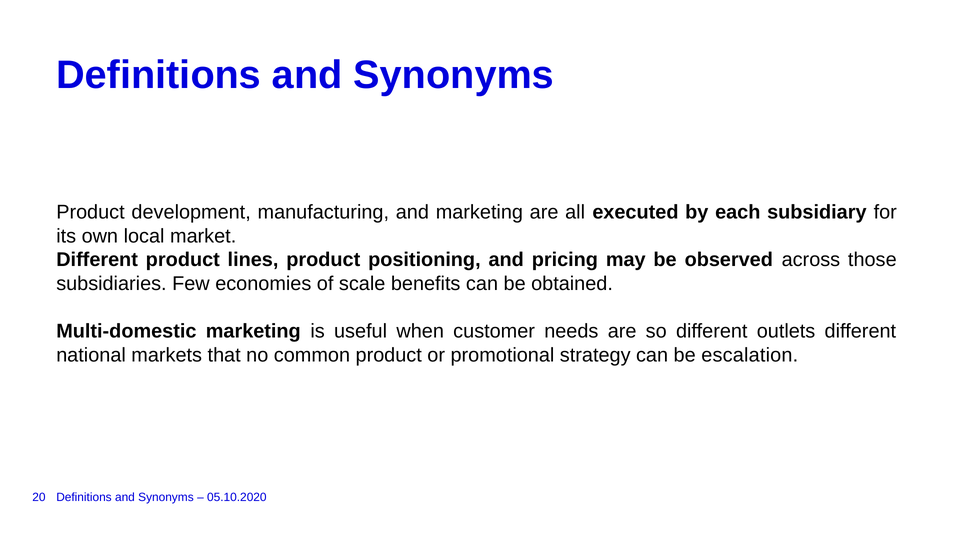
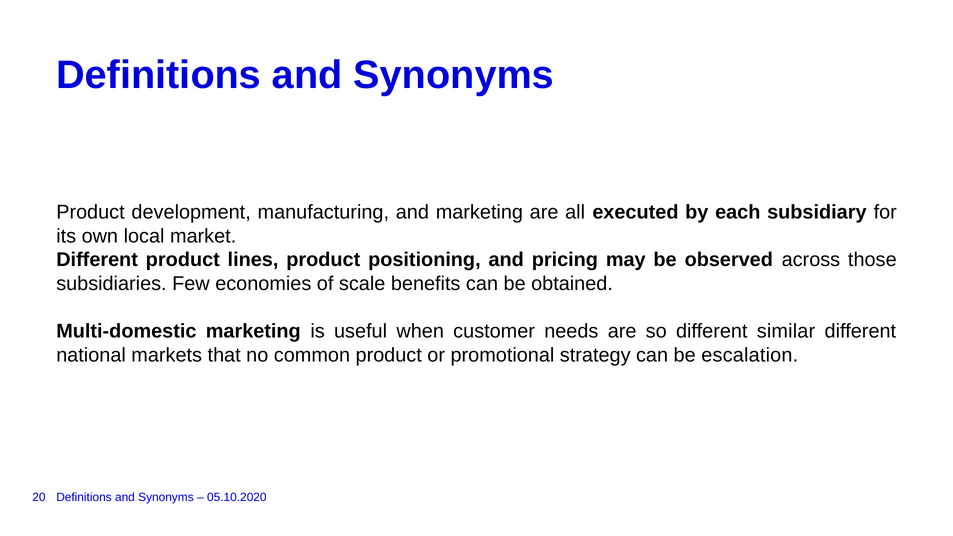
outlets: outlets -> similar
